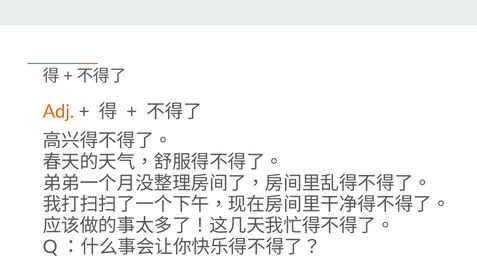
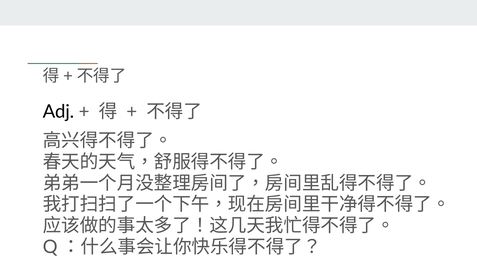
Adj colour: orange -> black
